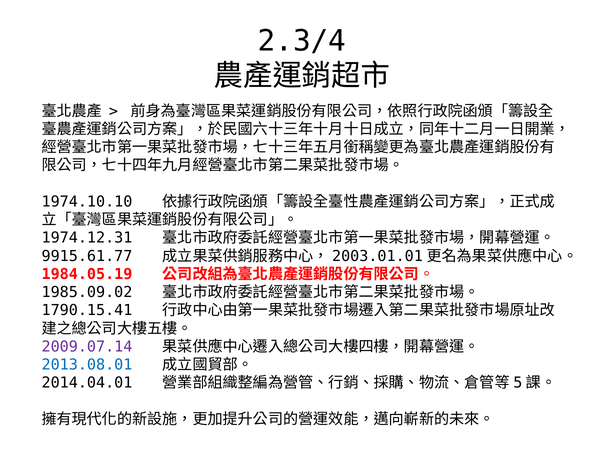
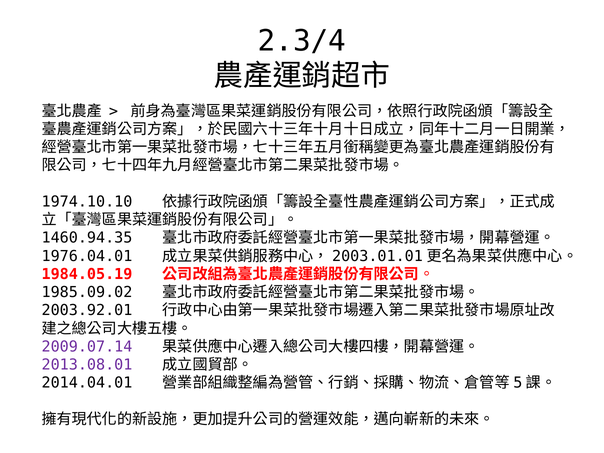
1974.12.31: 1974.12.31 -> 1460.94.35
9915.61.77: 9915.61.77 -> 1976.04.01
1790.15.41: 1790.15.41 -> 2003.92.01
2013.08.01 colour: blue -> purple
